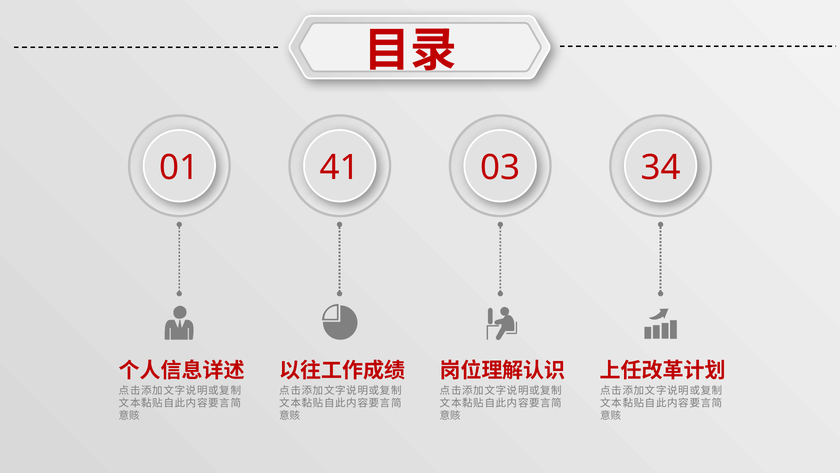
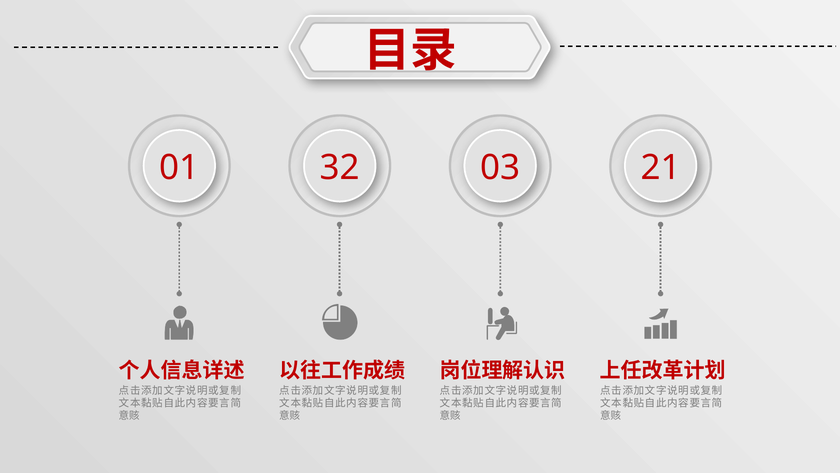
41: 41 -> 32
34: 34 -> 21
